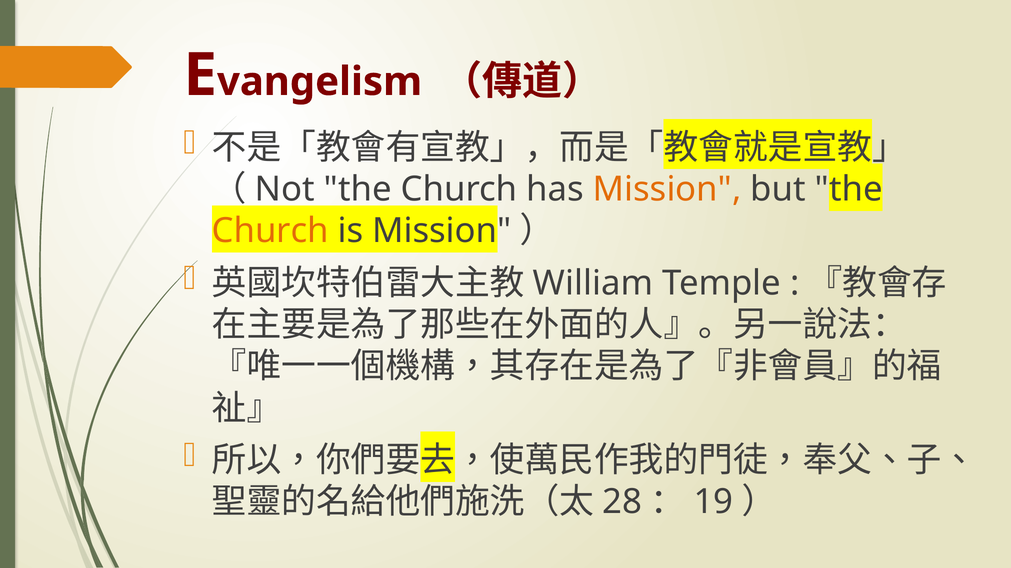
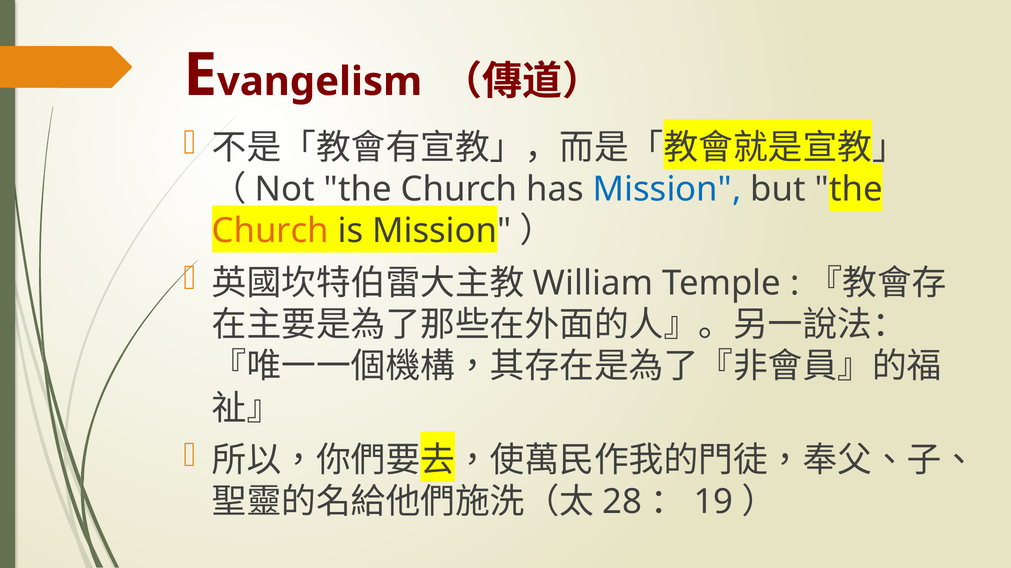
Mission at (667, 190) colour: orange -> blue
